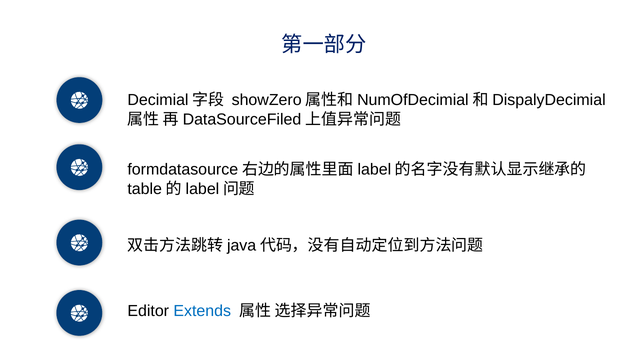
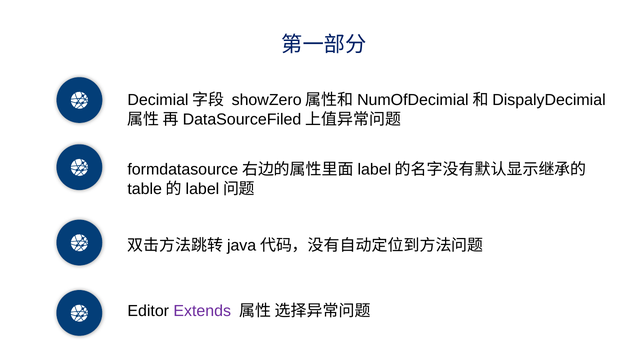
Extends colour: blue -> purple
